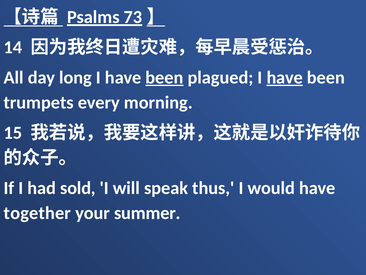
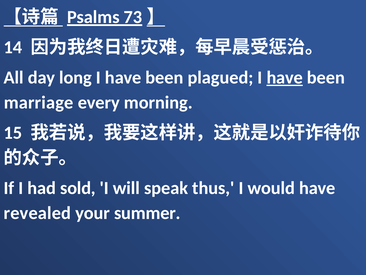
been at (164, 77) underline: present -> none
trumpets: trumpets -> marriage
together: together -> revealed
